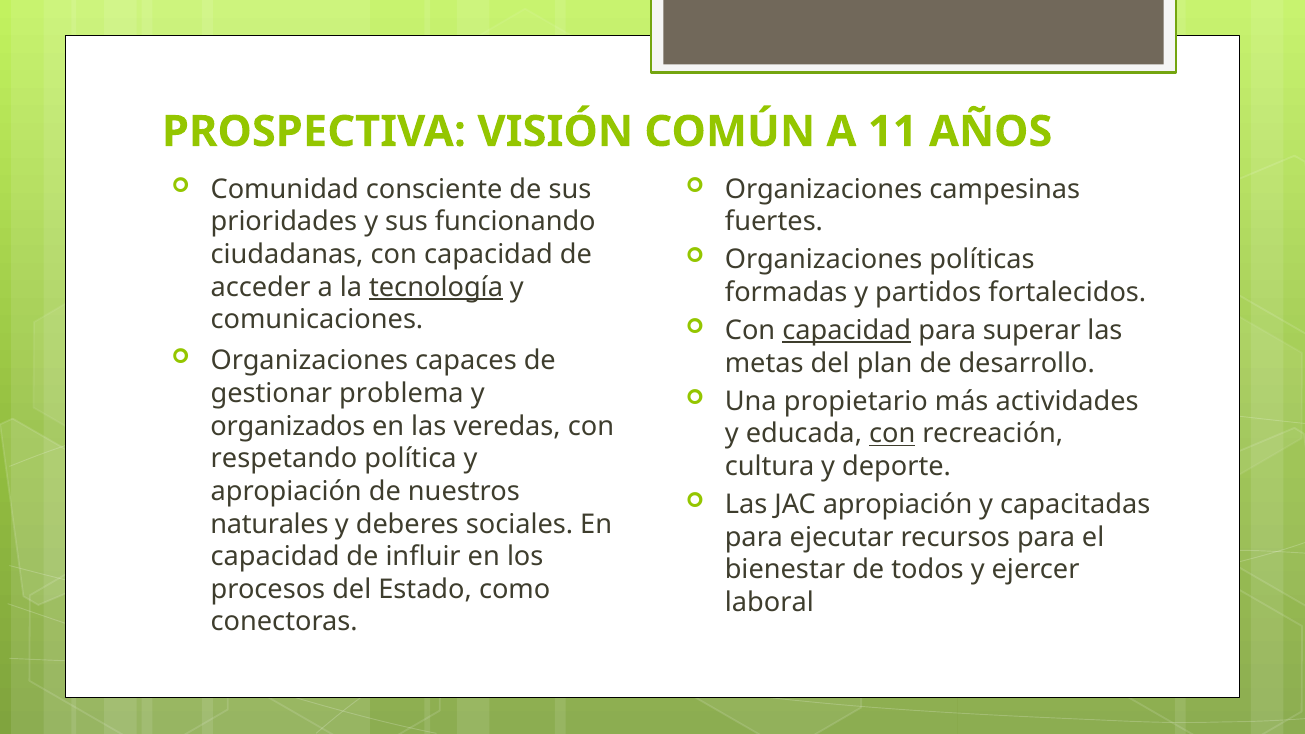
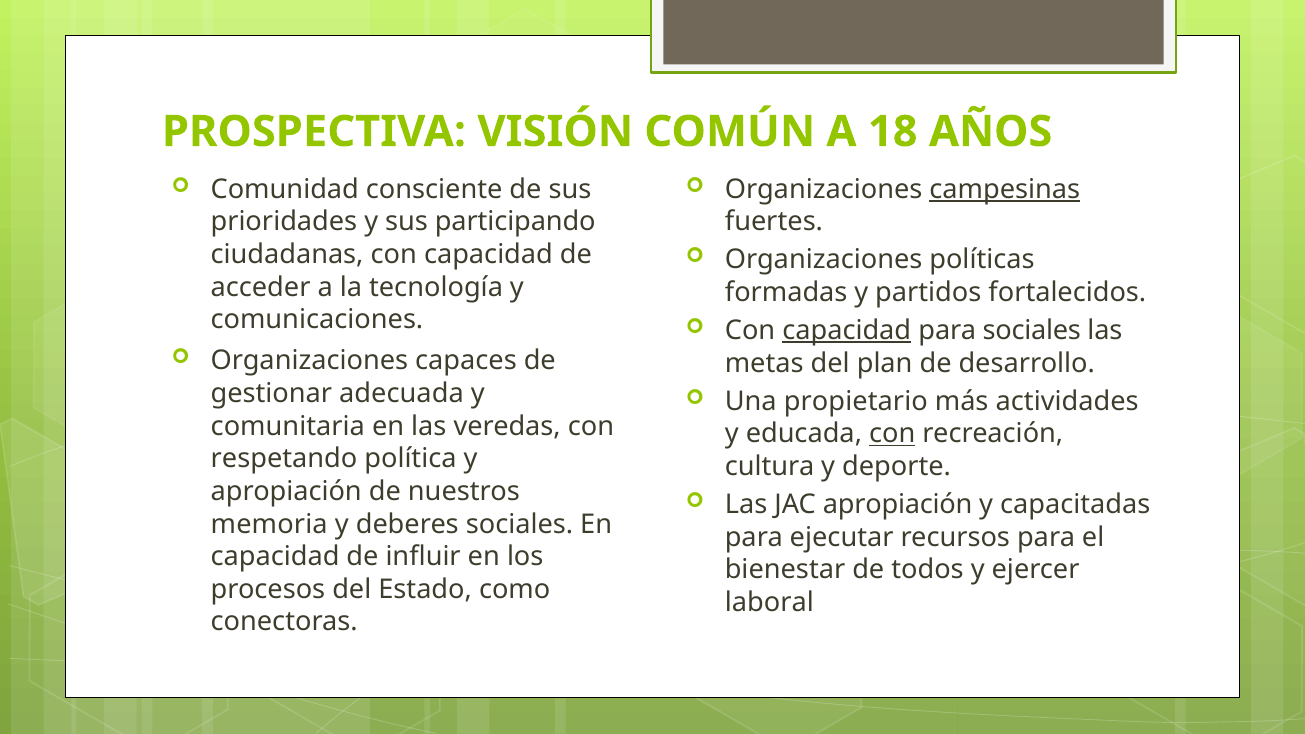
11: 11 -> 18
campesinas underline: none -> present
funcionando: funcionando -> participando
tecnología underline: present -> none
para superar: superar -> sociales
problema: problema -> adecuada
organizados: organizados -> comunitaria
naturales: naturales -> memoria
